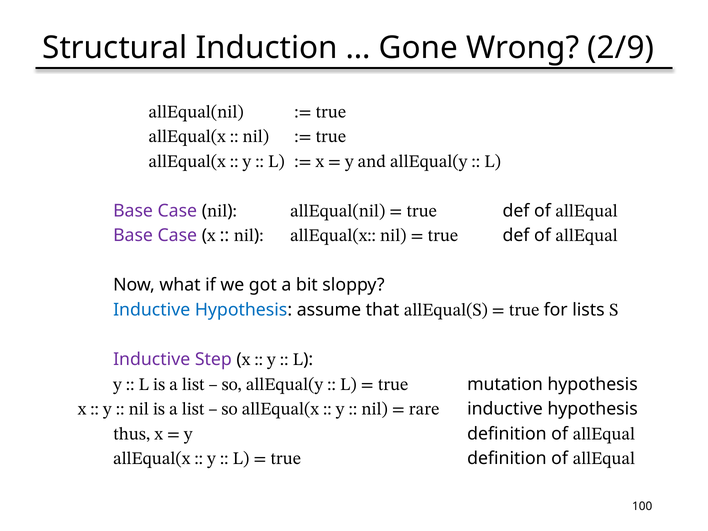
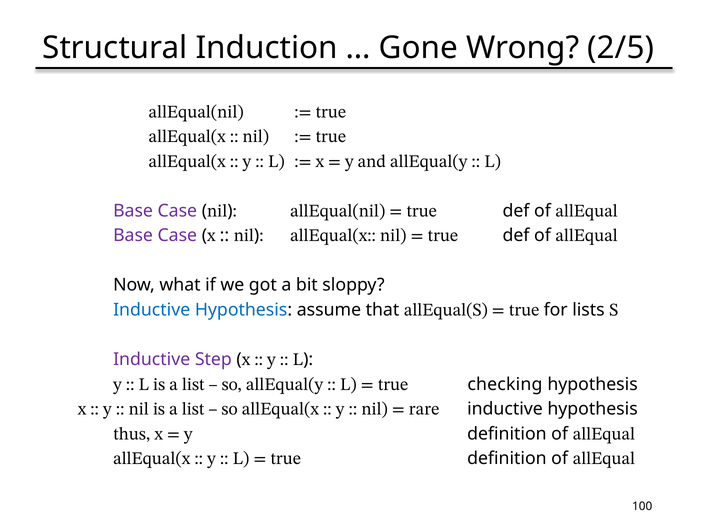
2/9: 2/9 -> 2/5
mutation: mutation -> checking
